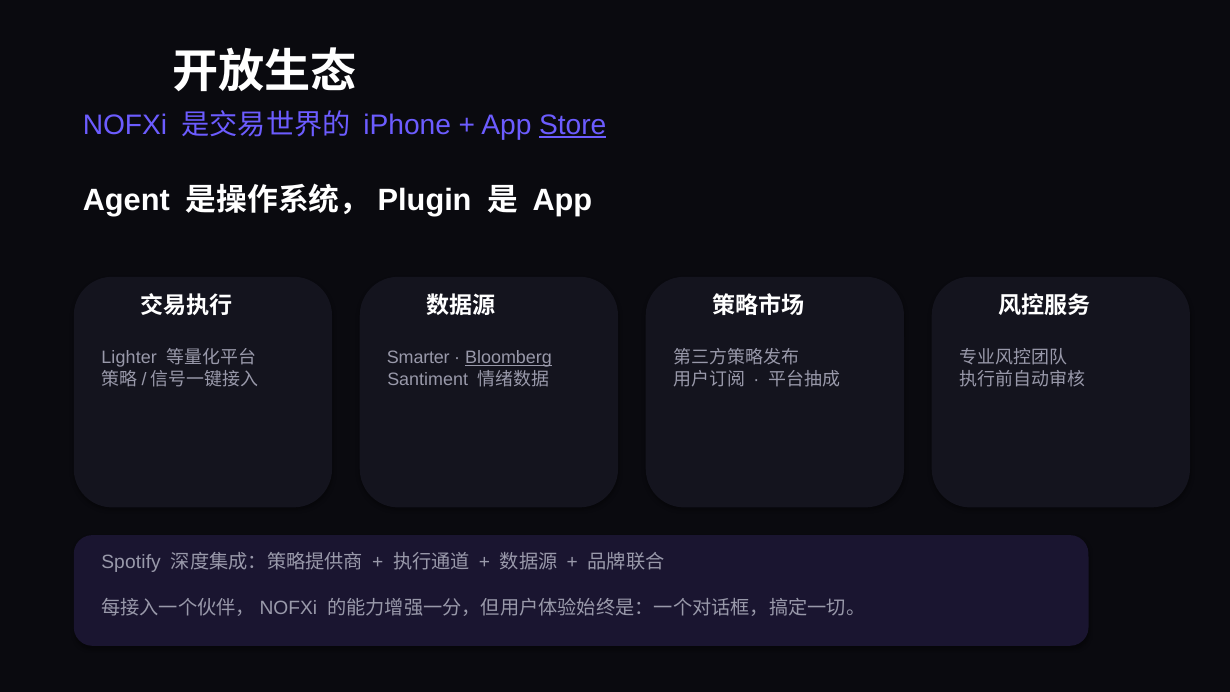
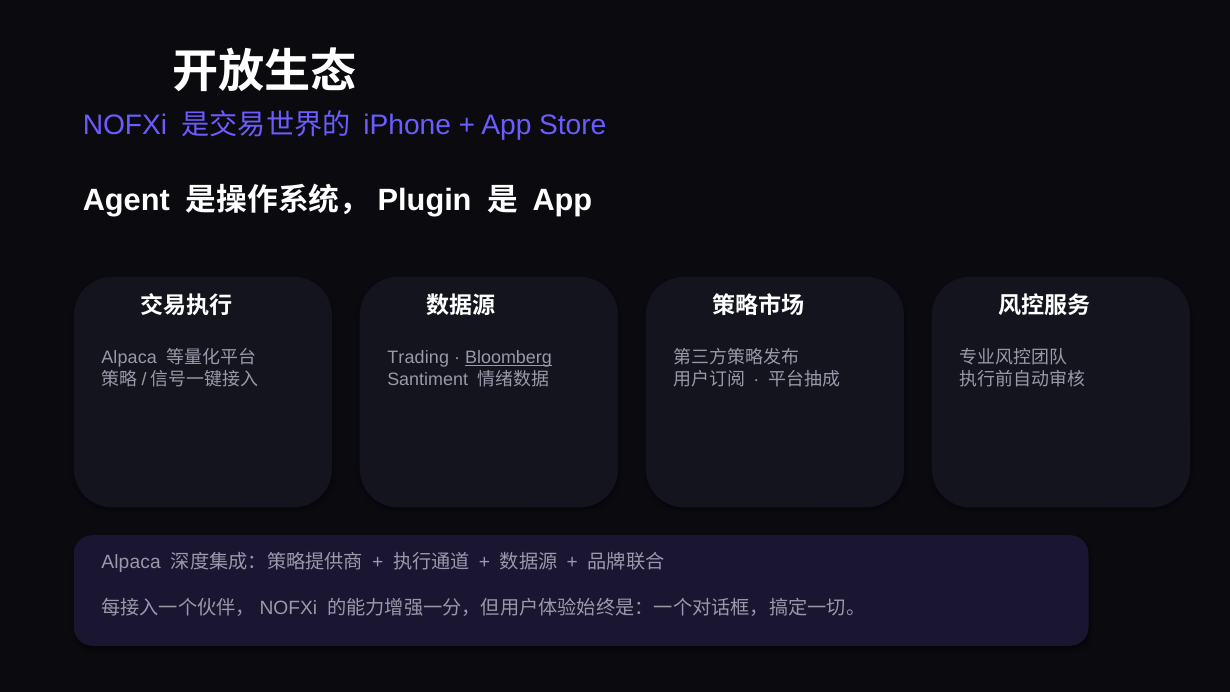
Store underline: present -> none
Lighter at (129, 358): Lighter -> Alpaca
Smarter: Smarter -> Trading
Spotify at (131, 562): Spotify -> Alpaca
